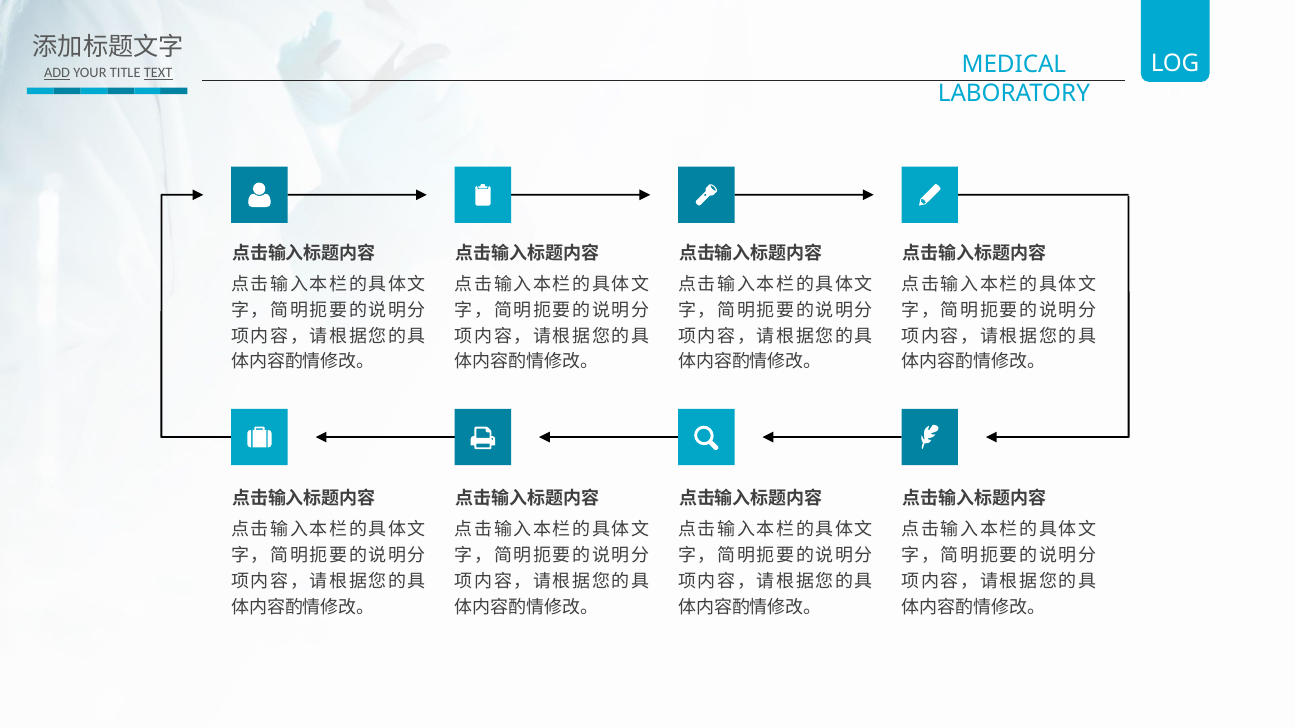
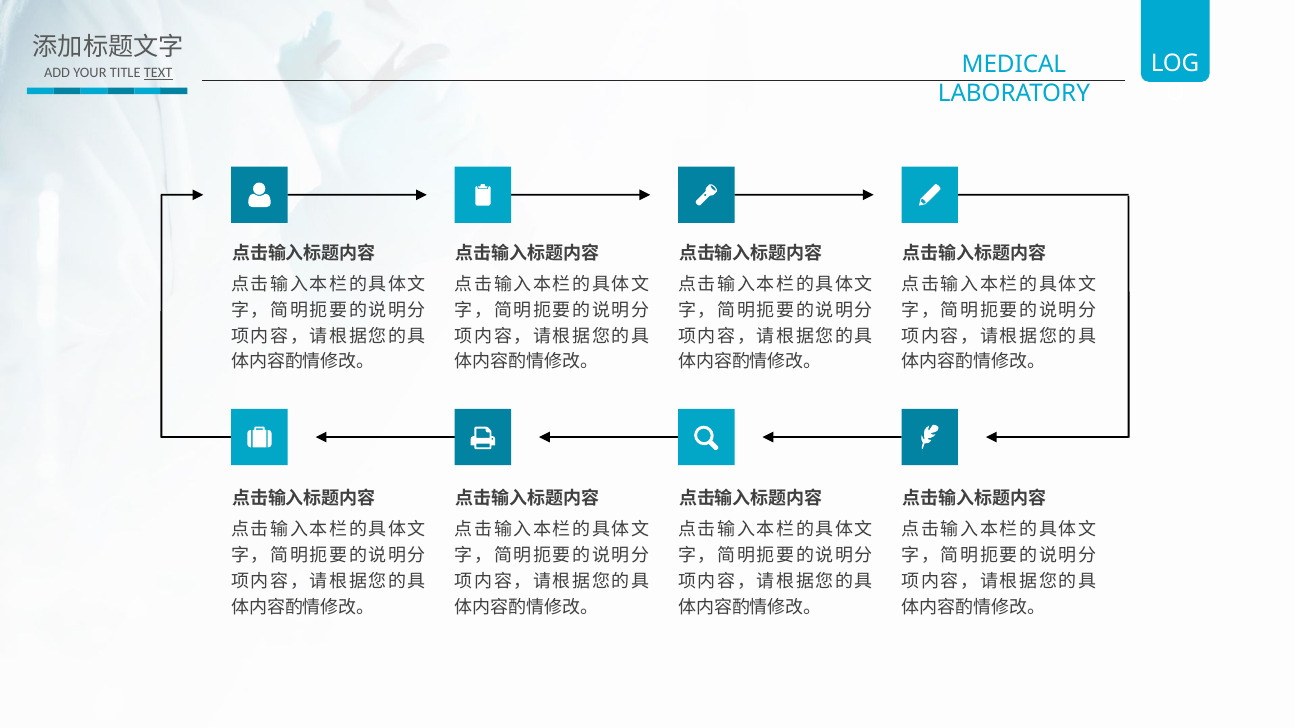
ADD underline: present -> none
